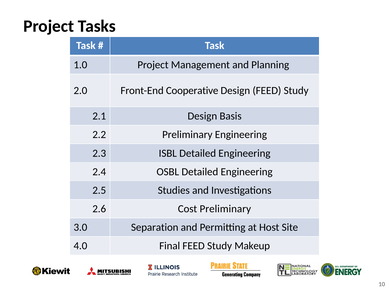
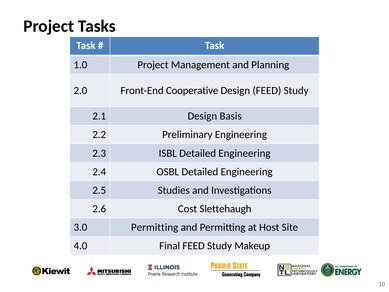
Cost Preliminary: Preliminary -> Slettehaugh
3.0 Separation: Separation -> Permitting
